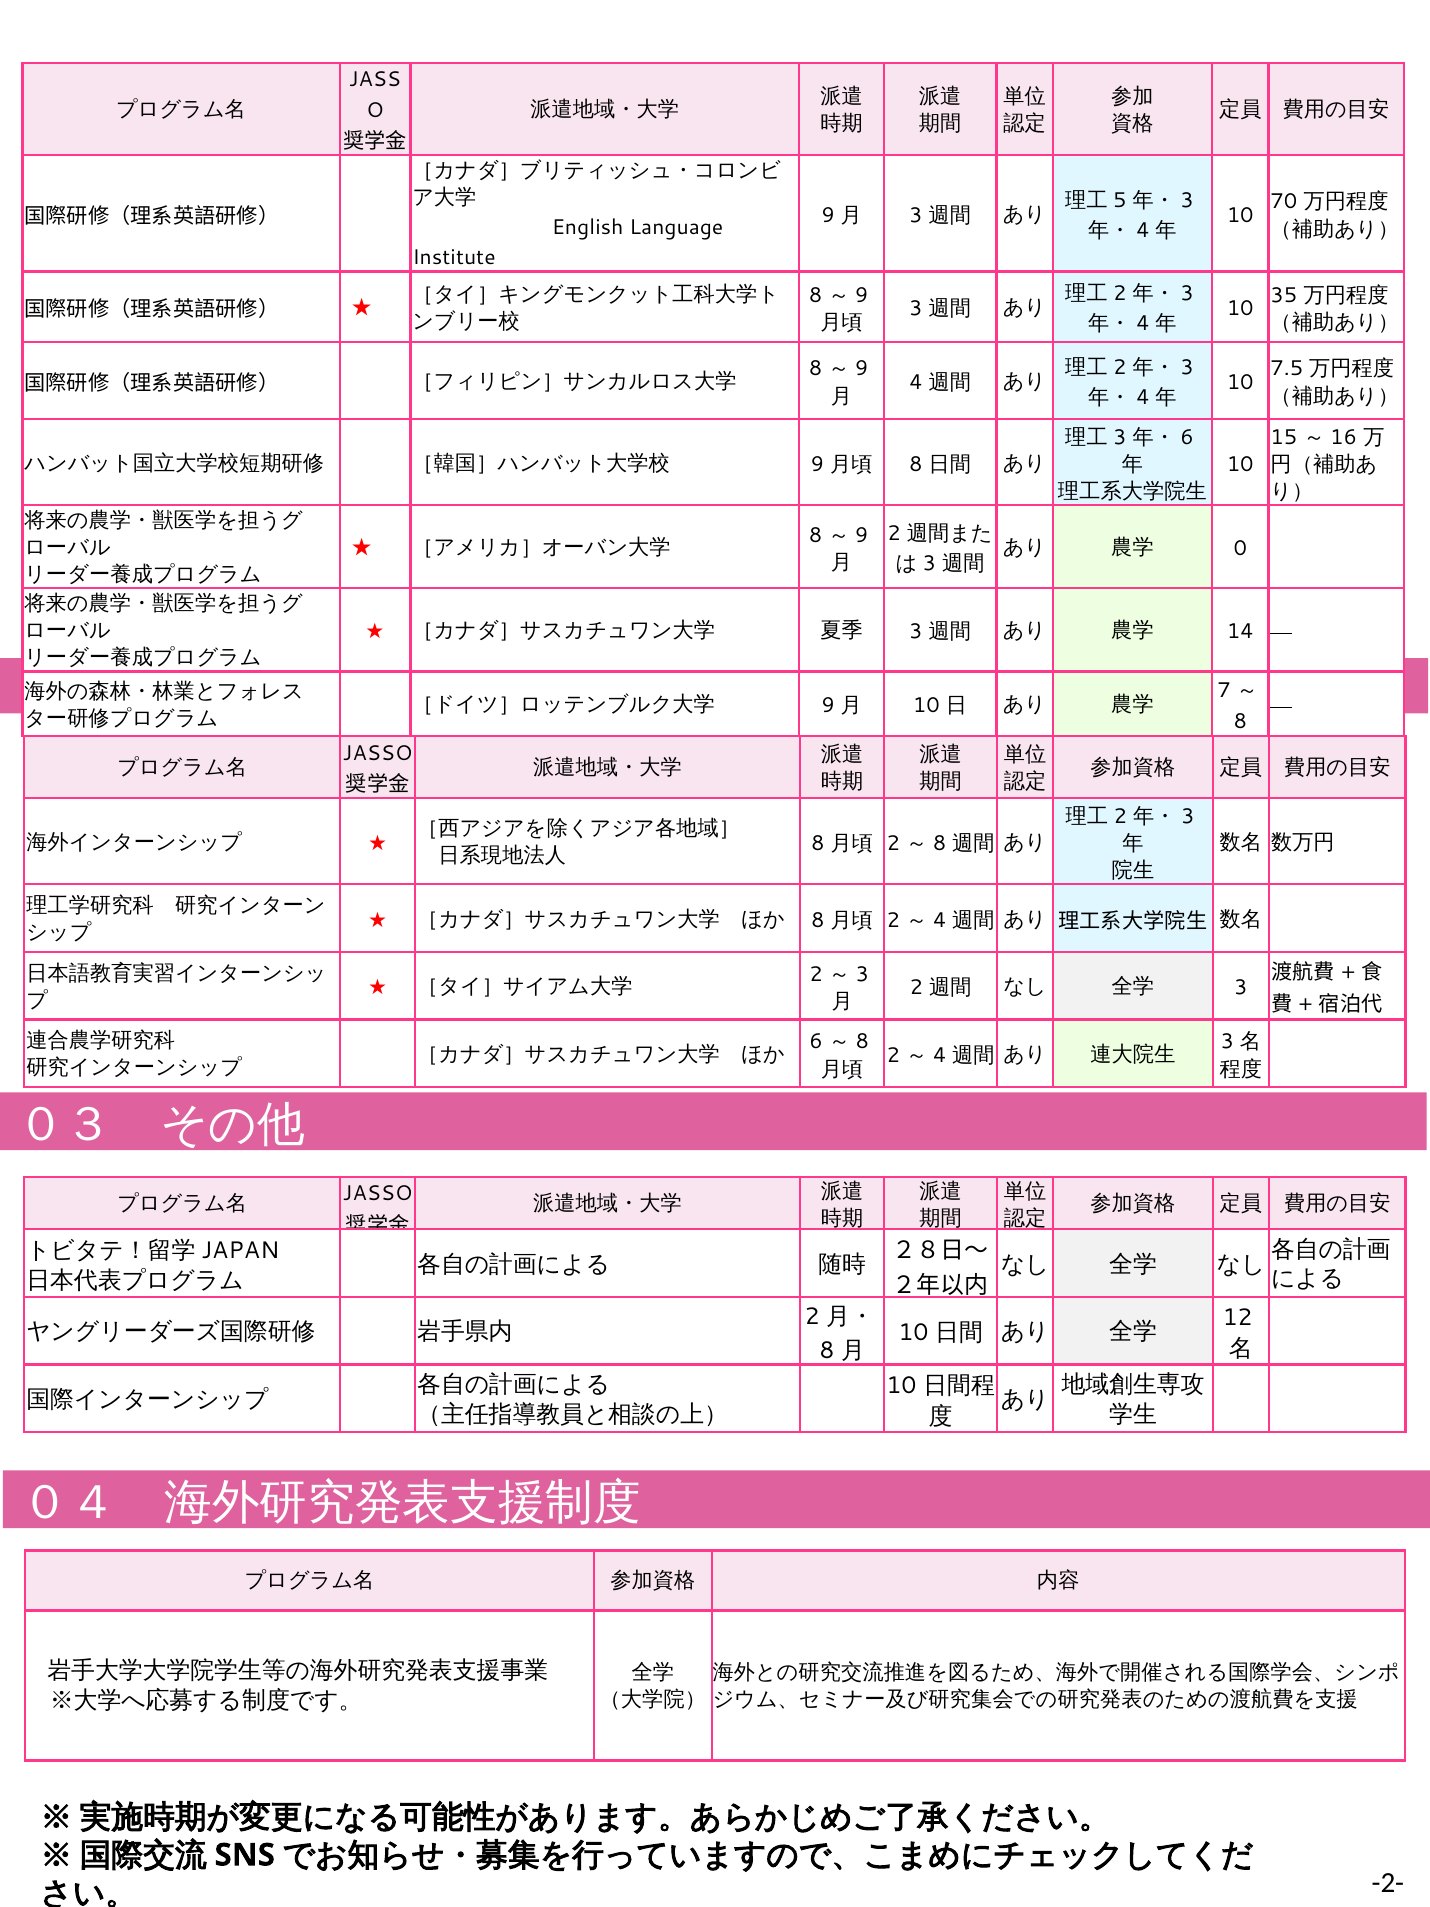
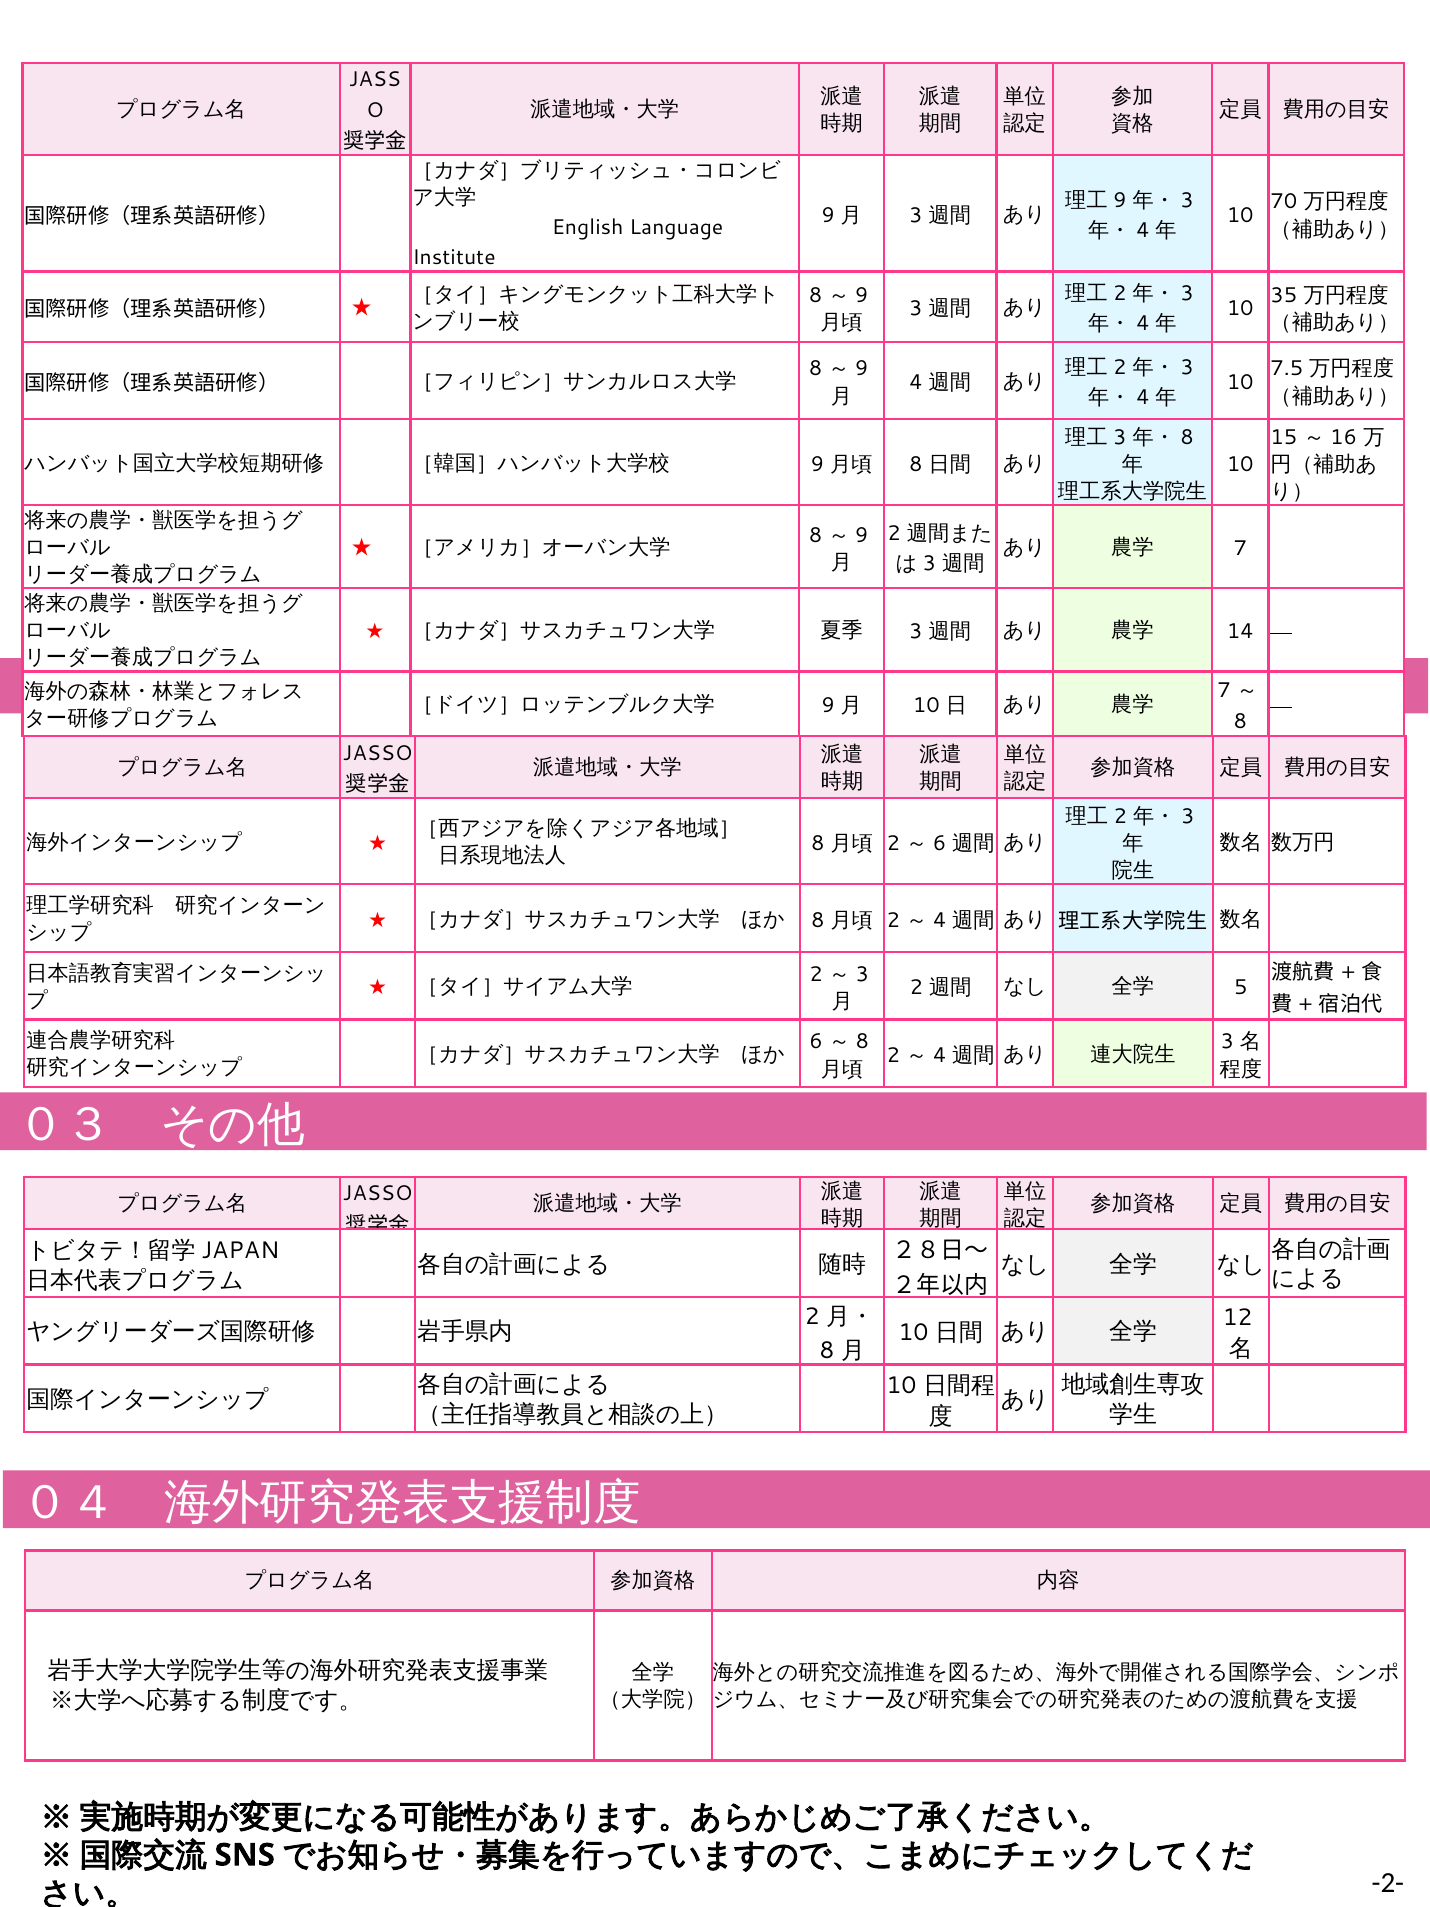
5 at (1120, 200): 5 -> 9
6 at (1187, 437): 6 -> 8
0 at (1240, 549): 0 -> 7
8 at (939, 843): 8 -> 6
3 at (1241, 988): 3 -> 5
